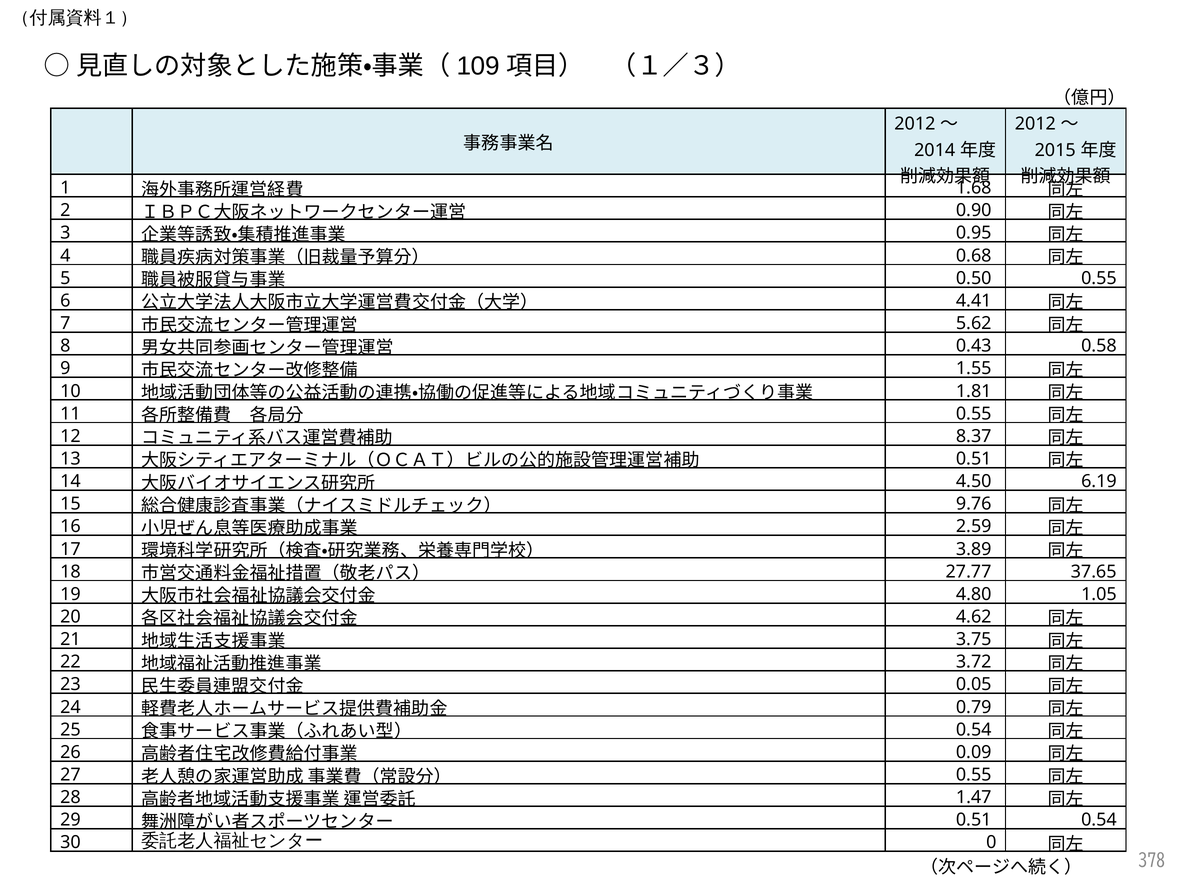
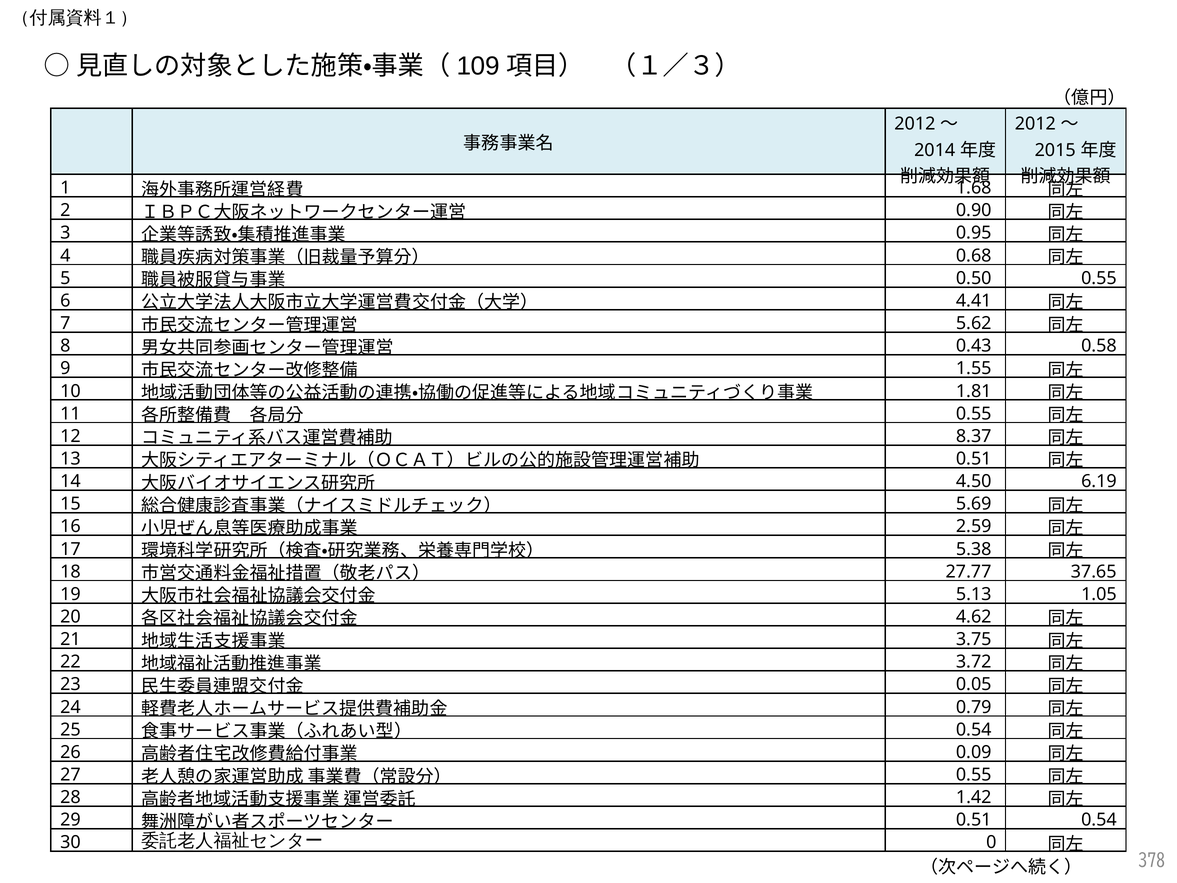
9.76: 9.76 -> 5.69
3.89: 3.89 -> 5.38
4.80: 4.80 -> 5.13
1.47: 1.47 -> 1.42
